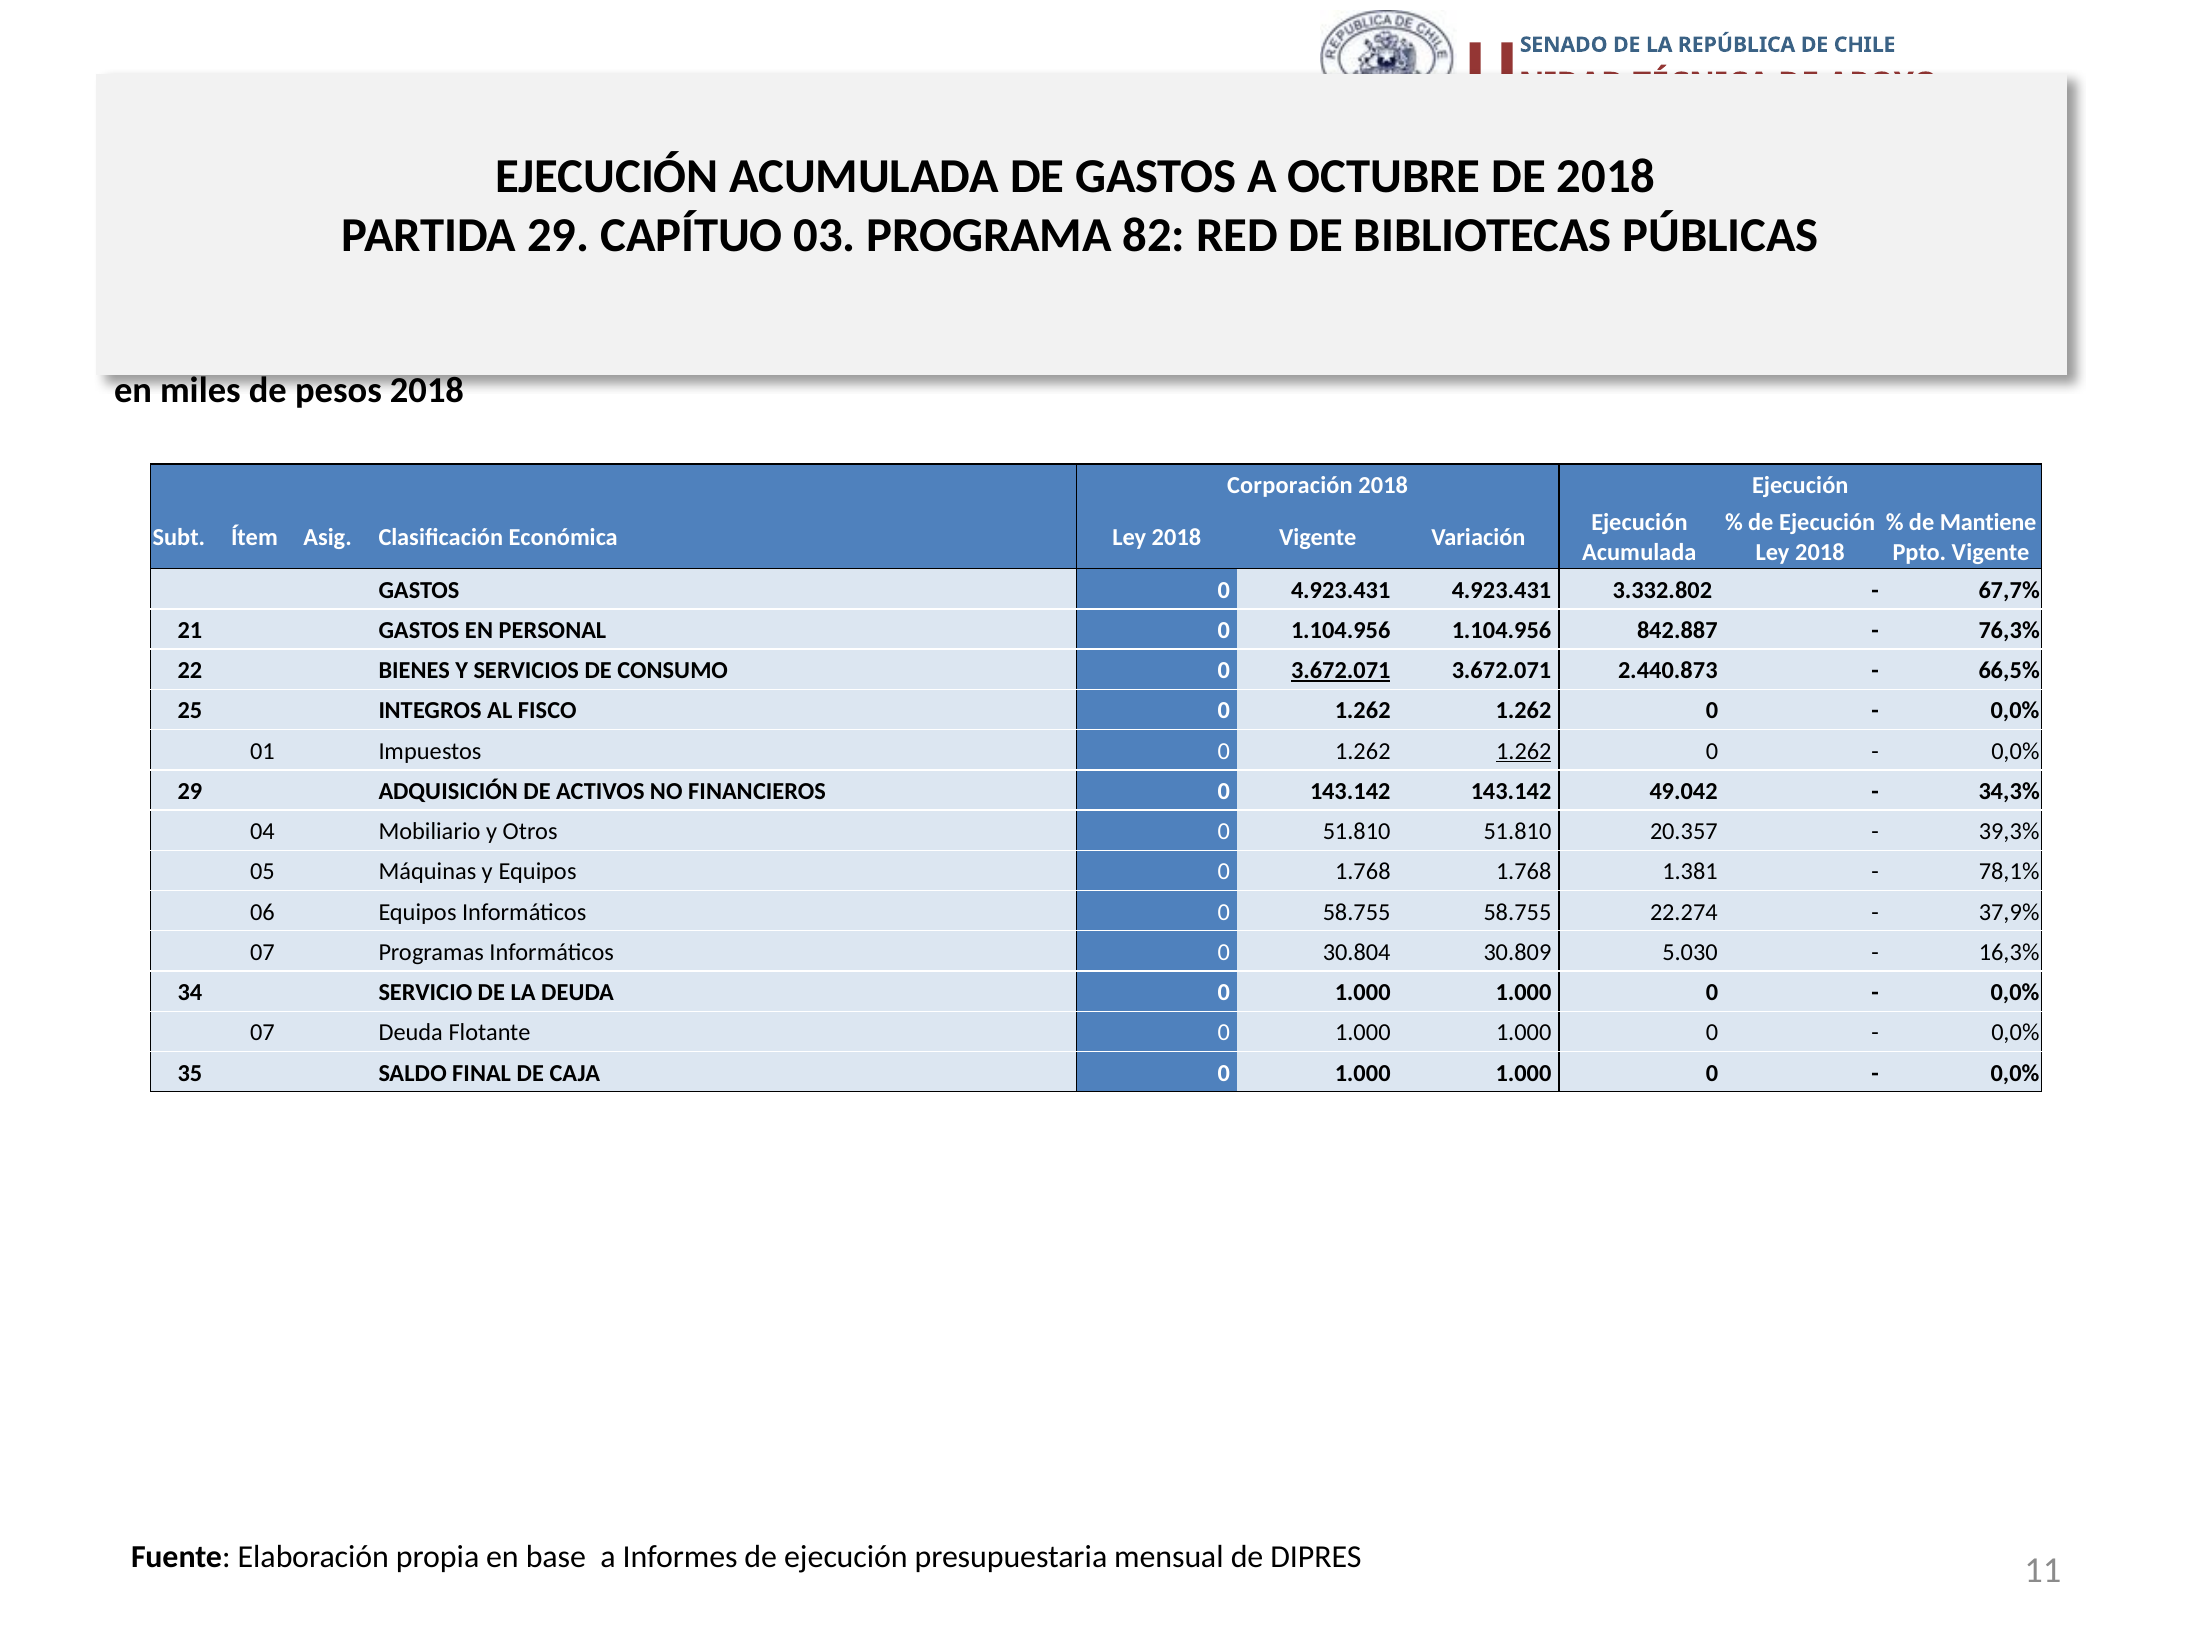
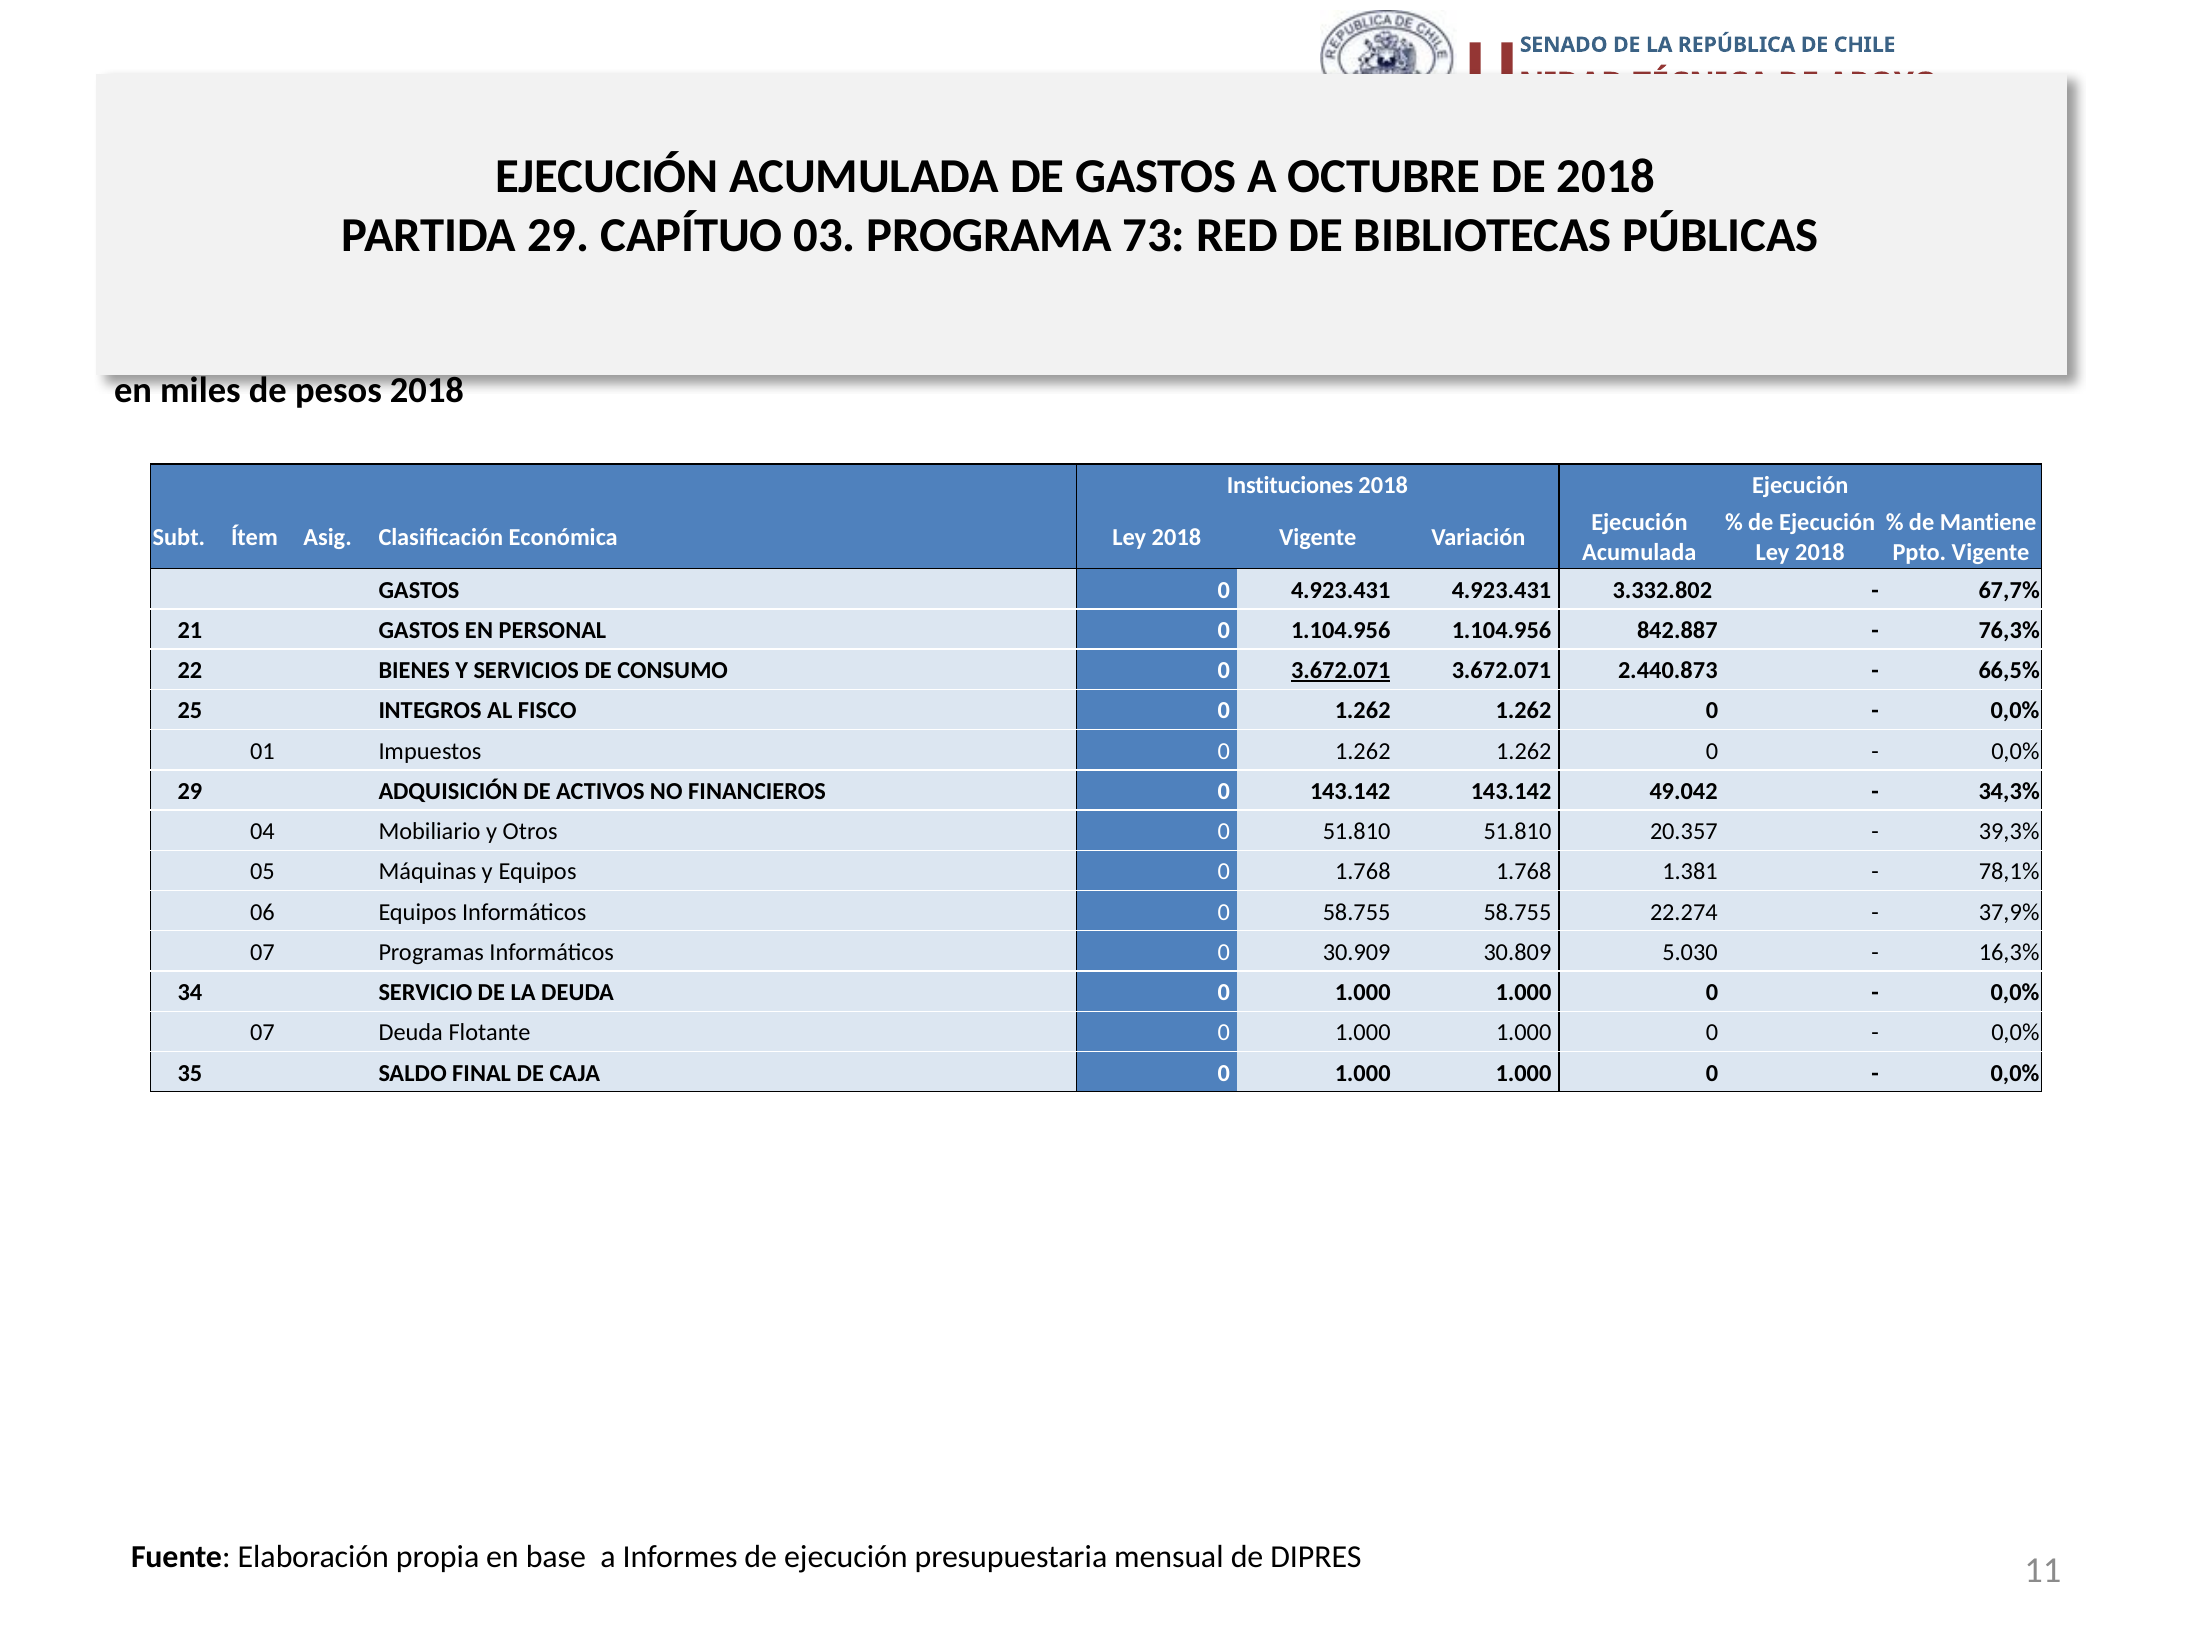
82: 82 -> 73
Corporación: Corporación -> Instituciones
1.262 at (1524, 751) underline: present -> none
30.804: 30.804 -> 30.909
